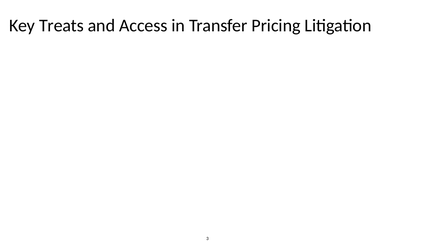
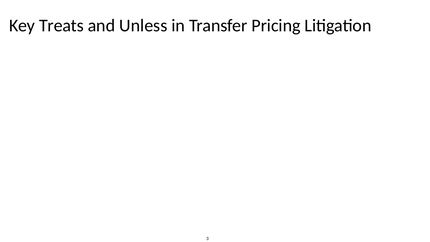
Access: Access -> Unless
